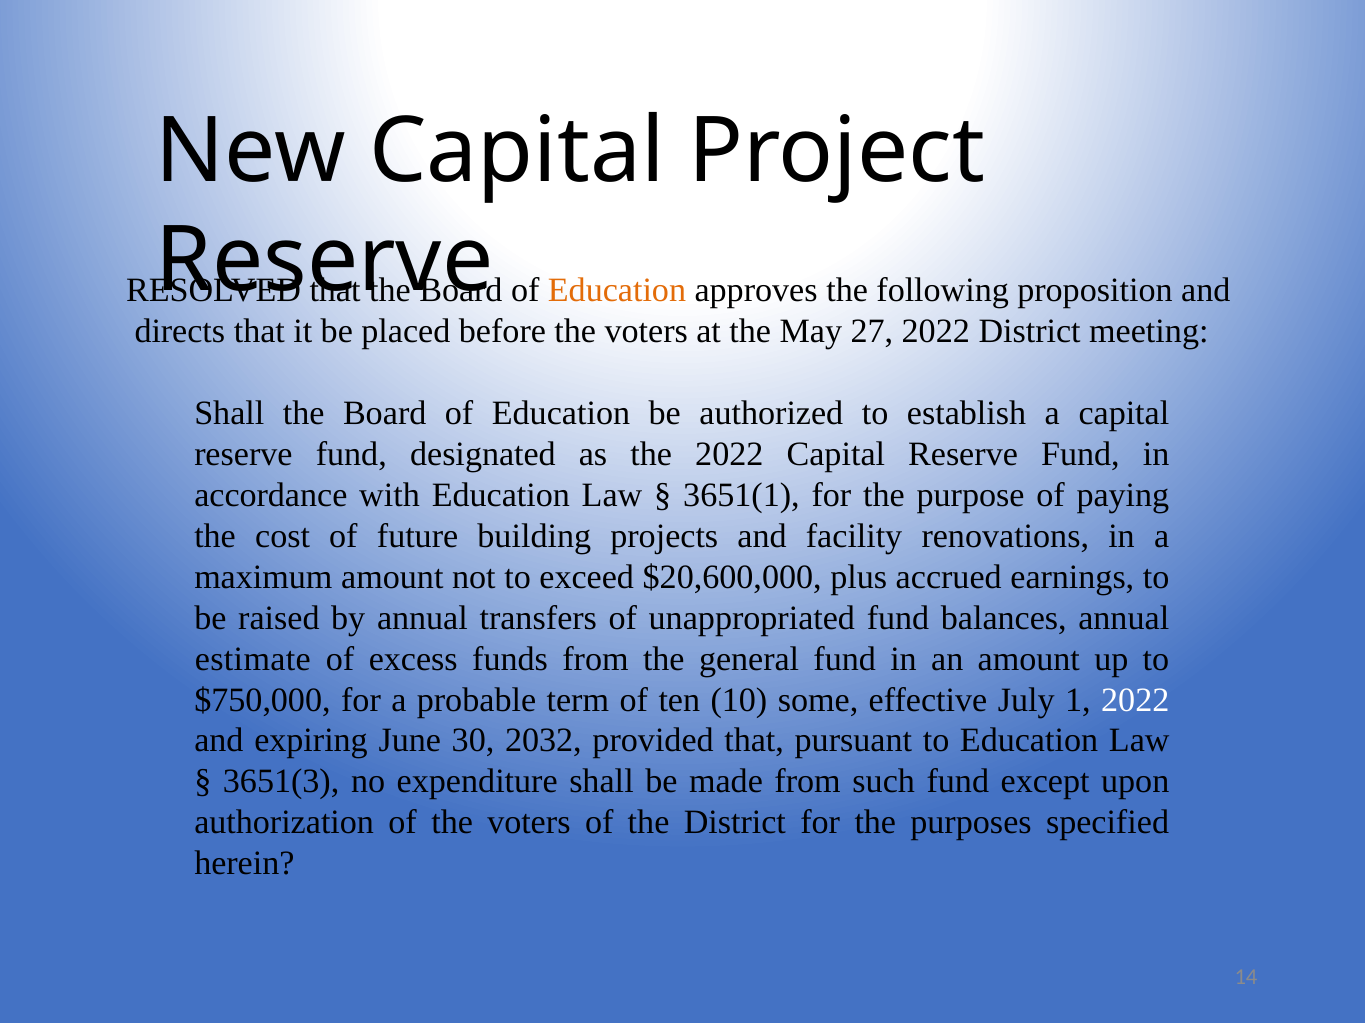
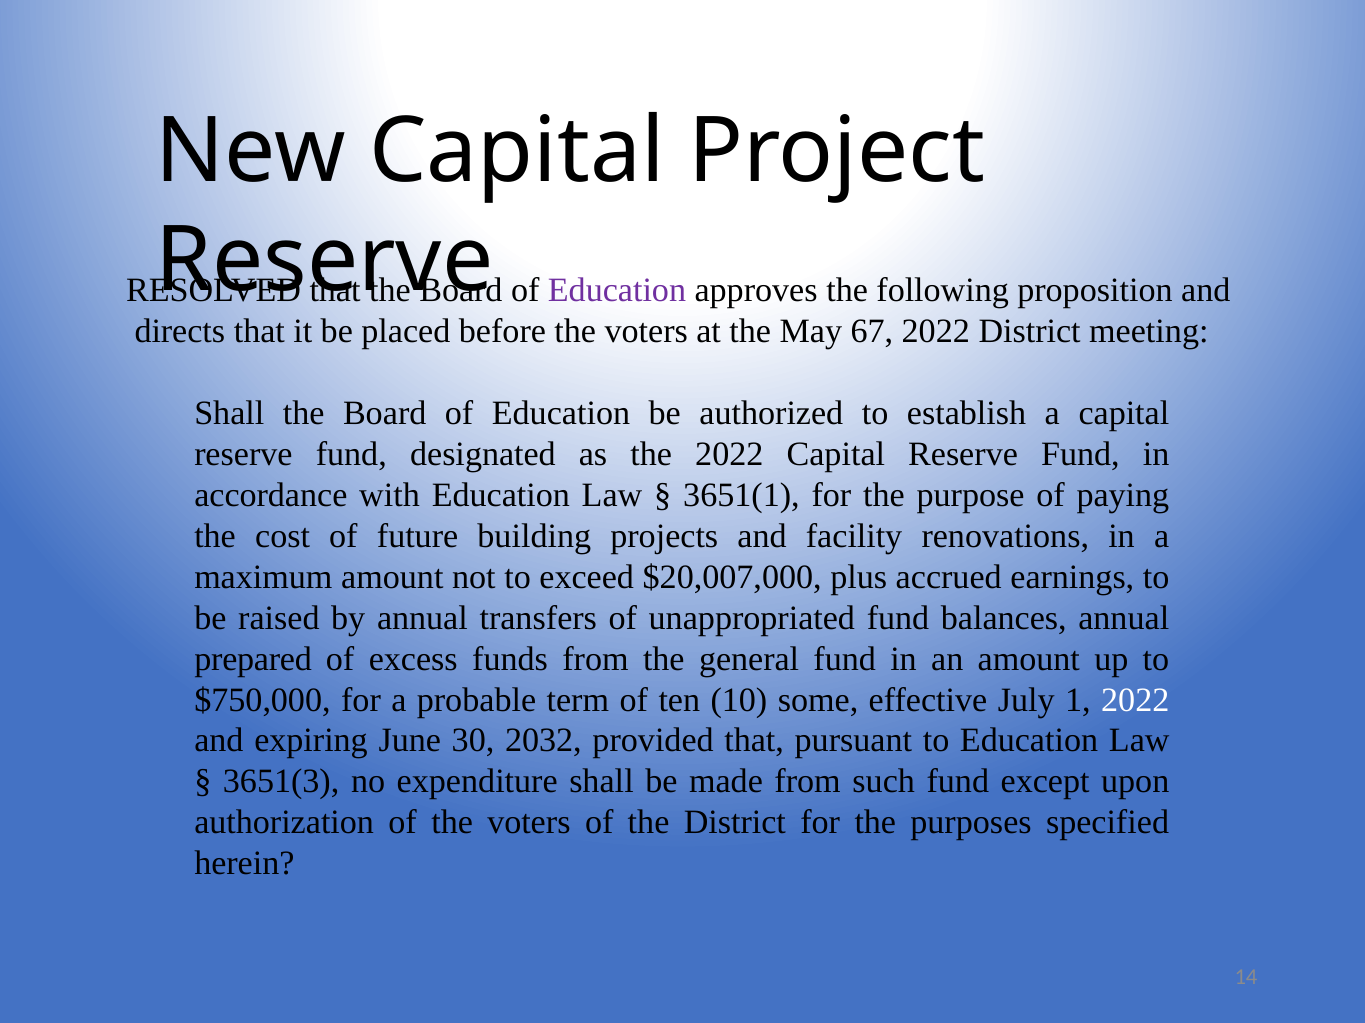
Education at (617, 291) colour: orange -> purple
27: 27 -> 67
$20,600,000: $20,600,000 -> $20,007,000
estimate: estimate -> prepared
